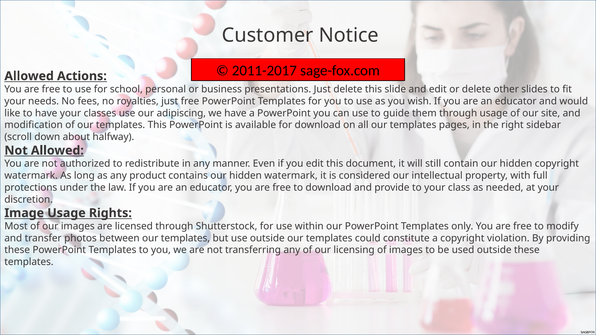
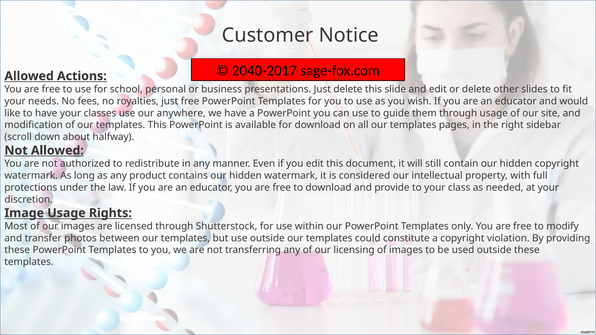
2011-2017: 2011-2017 -> 2040-2017
adipiscing: adipiscing -> anywhere
